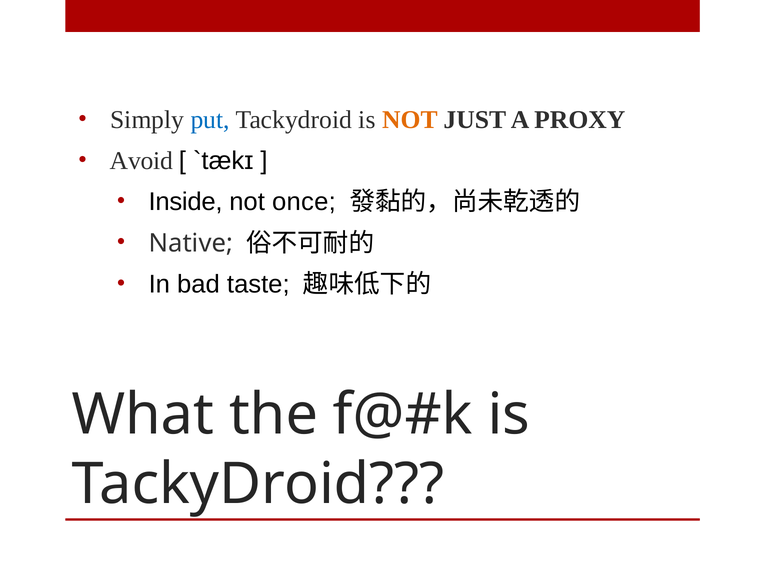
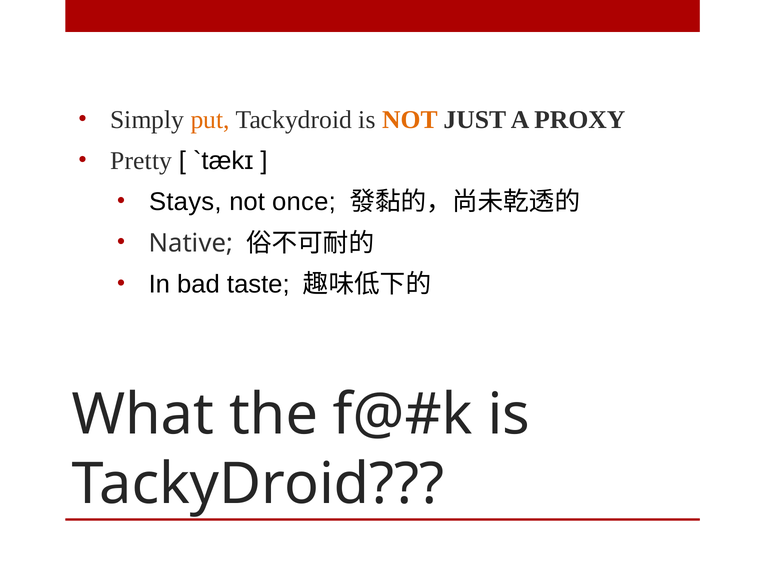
put colour: blue -> orange
Avoid: Avoid -> Pretty
Inside: Inside -> Stays
